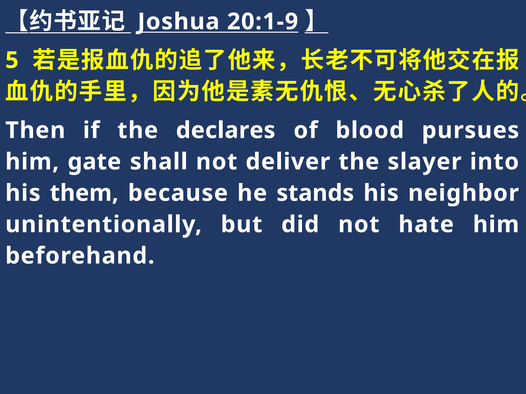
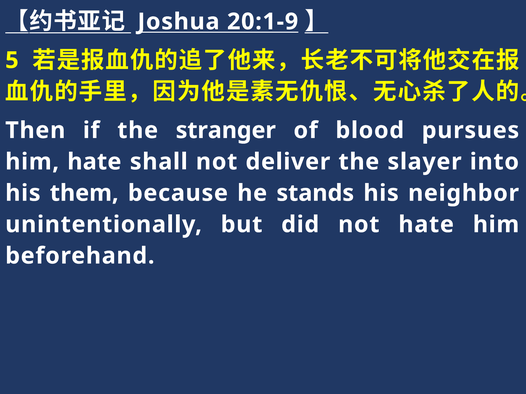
declares: declares -> stranger
him gate: gate -> hate
